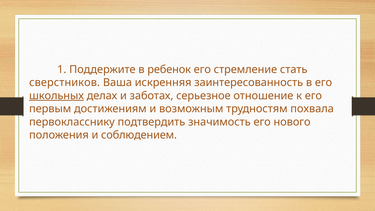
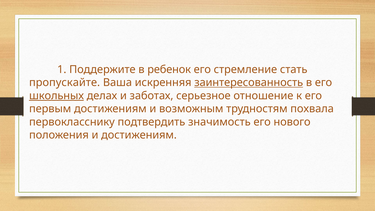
сверстников: сверстников -> пропускайте
заинтересованность underline: none -> present
и соблюдением: соблюдением -> достижениям
